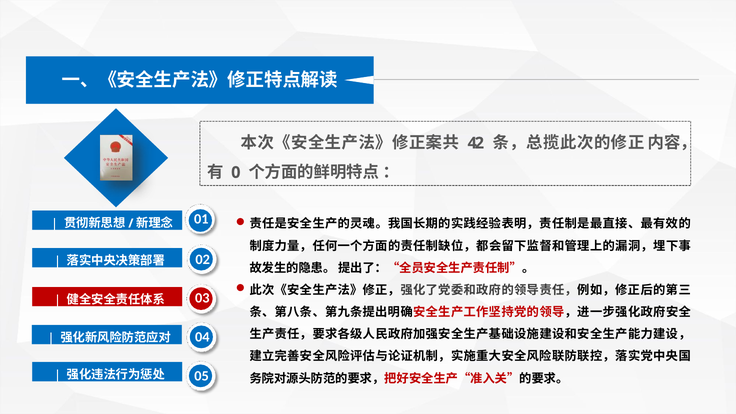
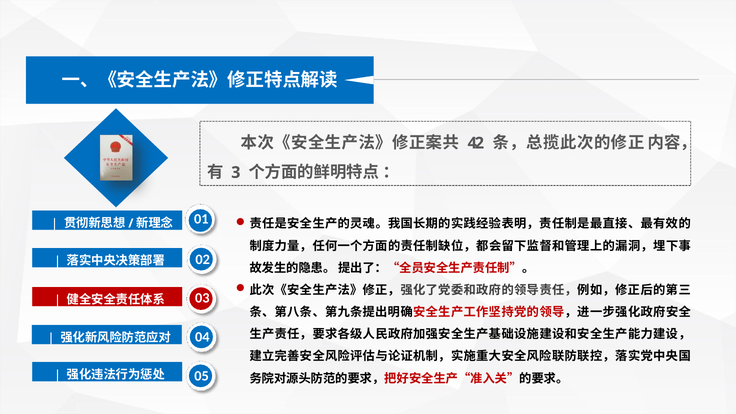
0: 0 -> 3
